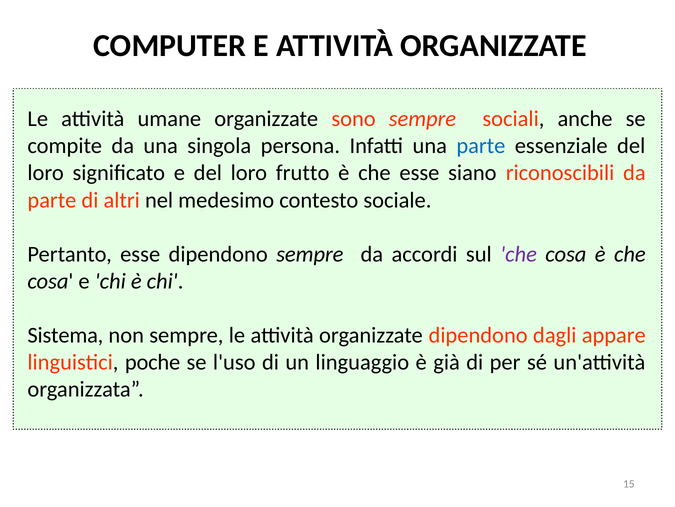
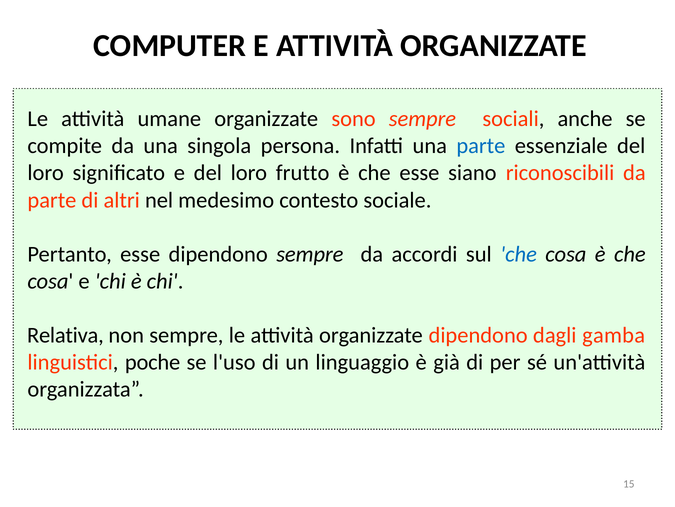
che at (519, 254) colour: purple -> blue
Sistema: Sistema -> Relativa
appare: appare -> gamba
